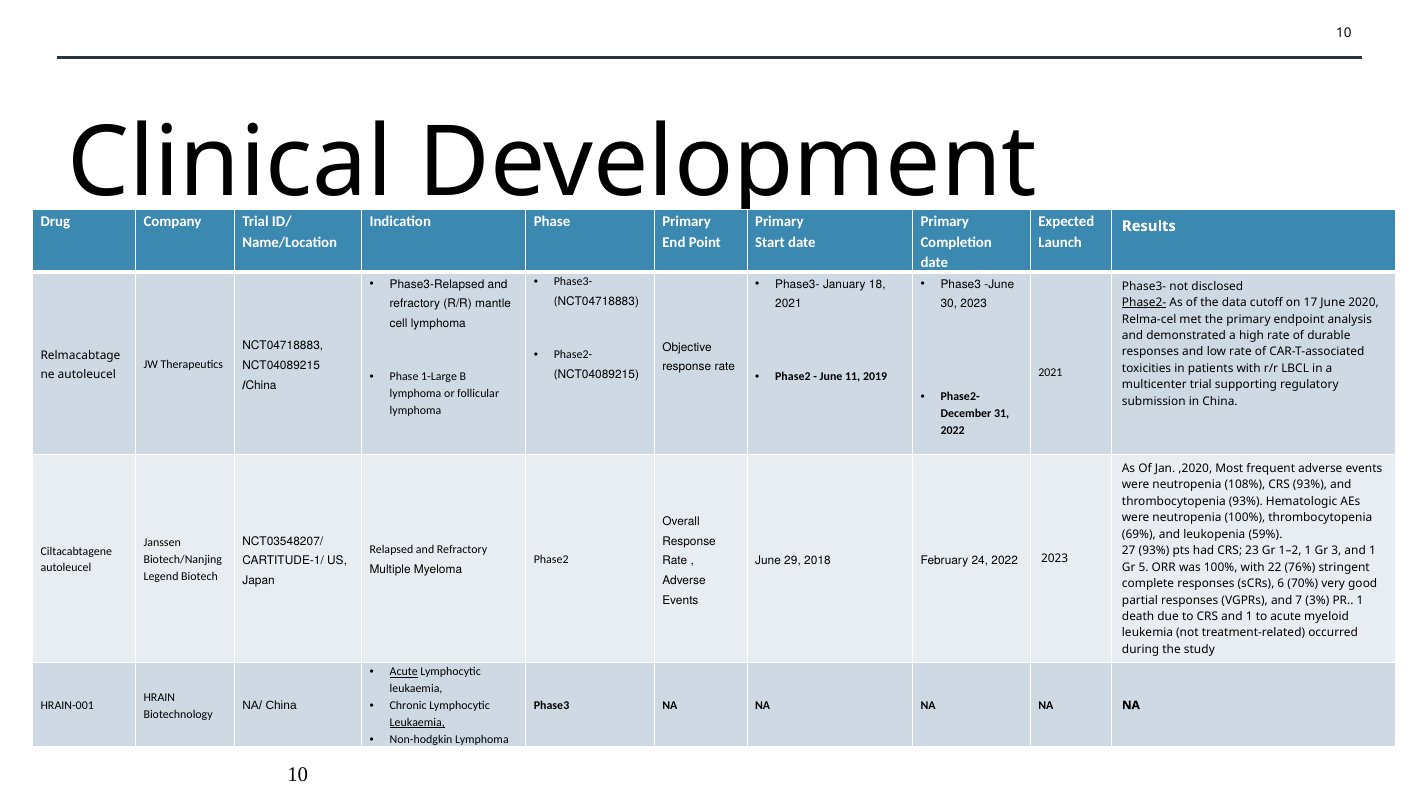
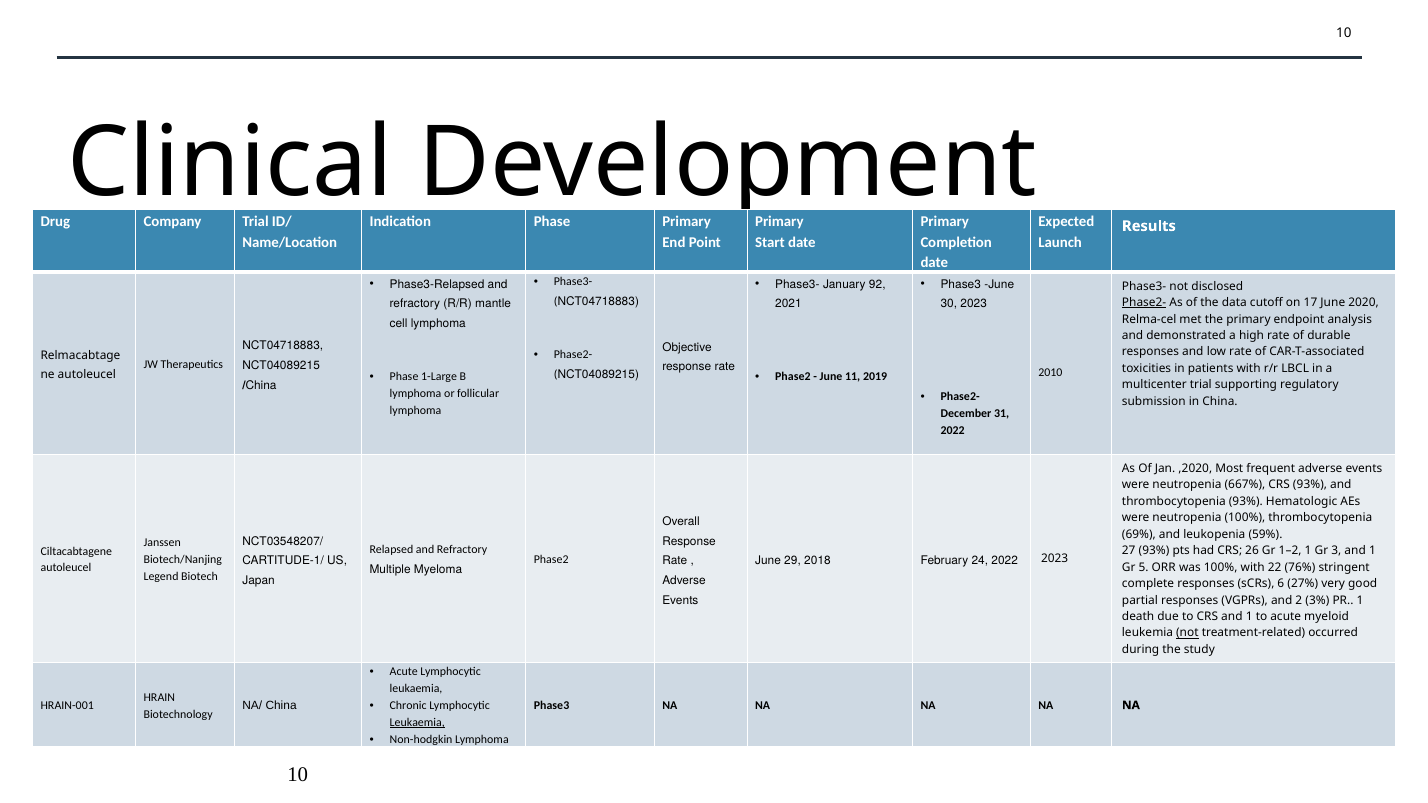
18: 18 -> 92
2021 at (1050, 373): 2021 -> 2010
108%: 108% -> 667%
23: 23 -> 26
70%: 70% -> 27%
7: 7 -> 2
not at (1187, 633) underline: none -> present
Acute at (404, 672) underline: present -> none
